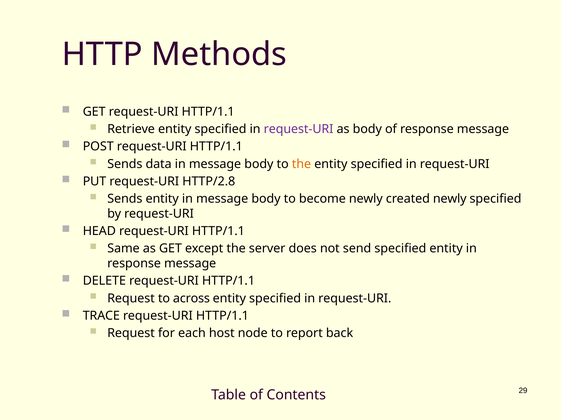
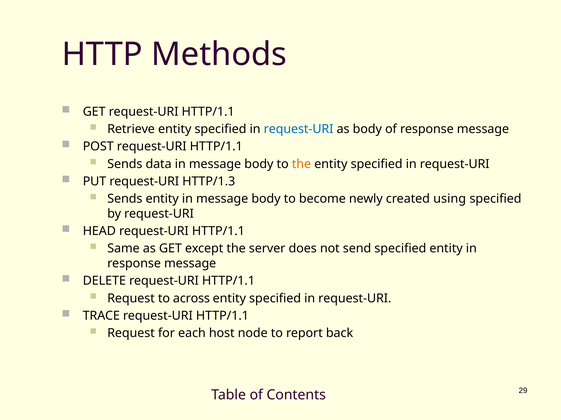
request-URI at (299, 129) colour: purple -> blue
HTTP/2.8: HTTP/2.8 -> HTTP/1.3
created newly: newly -> using
